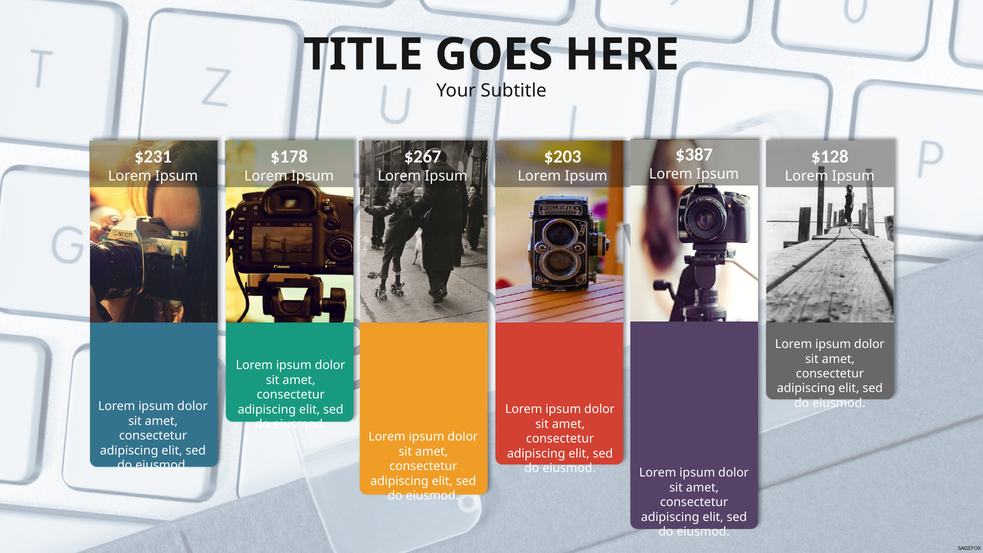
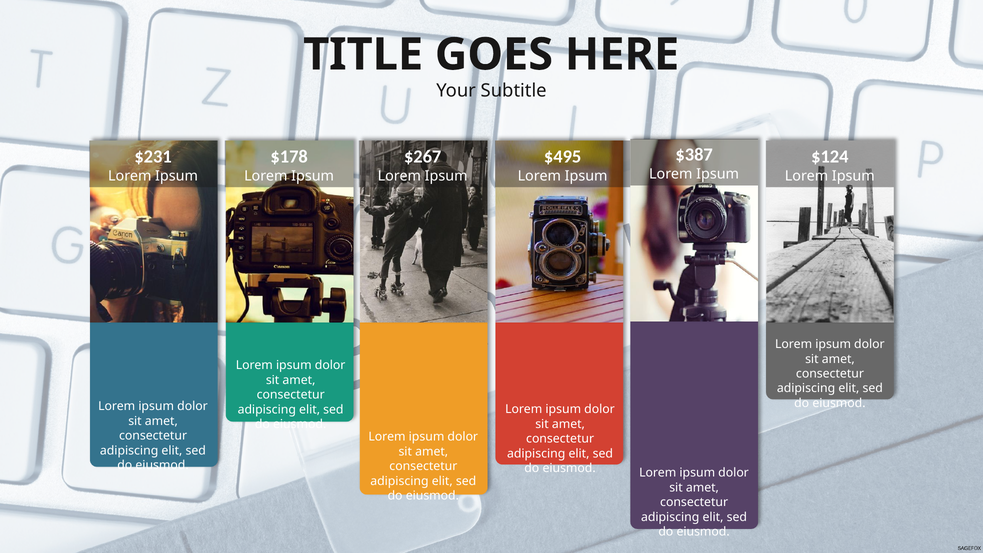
$203: $203 -> $495
$128: $128 -> $124
